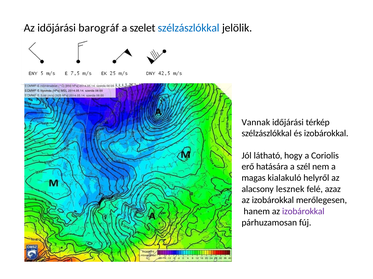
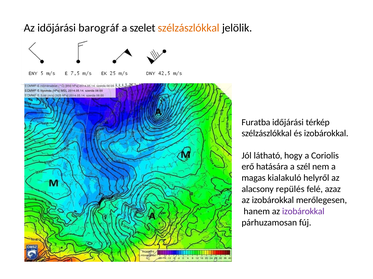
szélzászlókkal at (189, 28) colour: blue -> orange
Vannak: Vannak -> Furatba
lesznek: lesznek -> repülés
